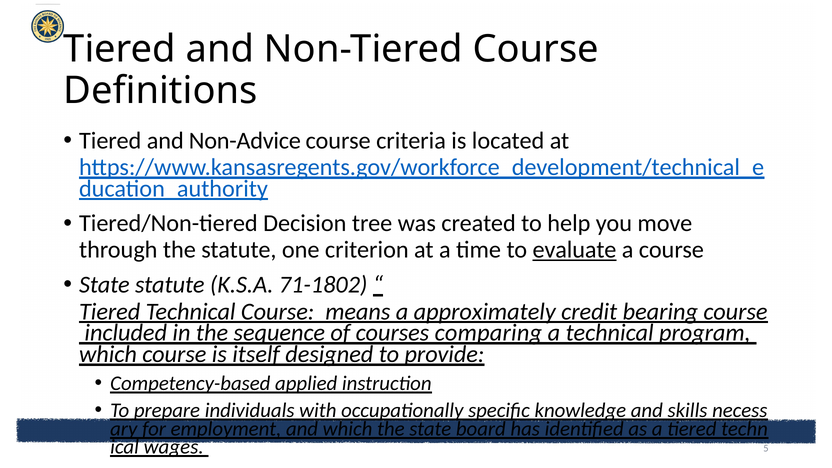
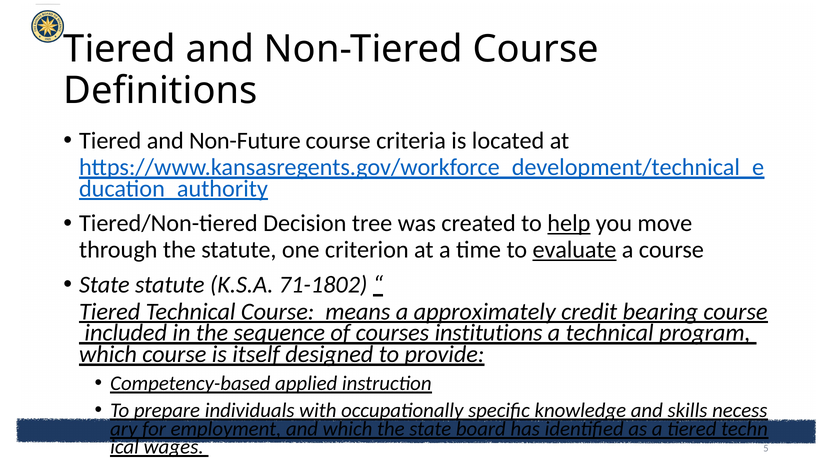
Non-Advice: Non-Advice -> Non-Future
help underline: none -> present
comparing: comparing -> institutions
